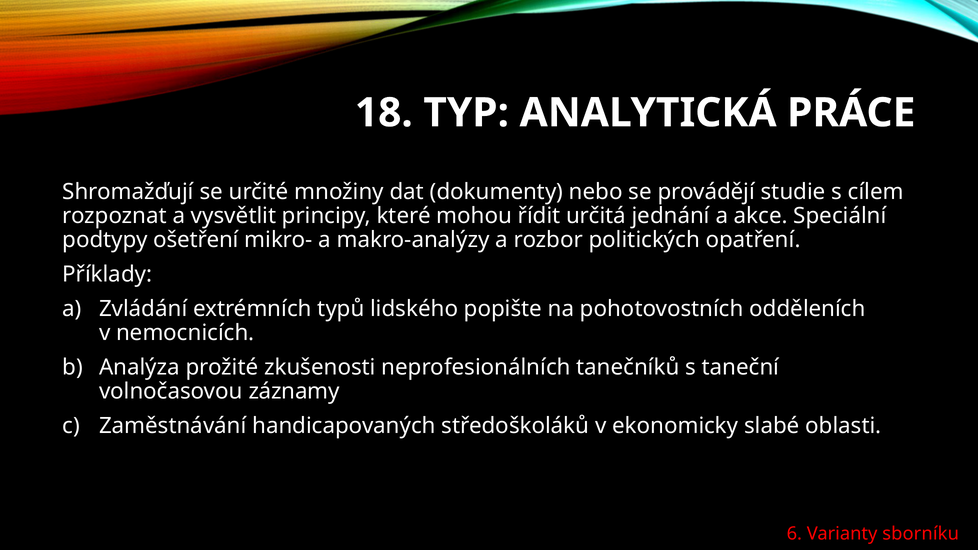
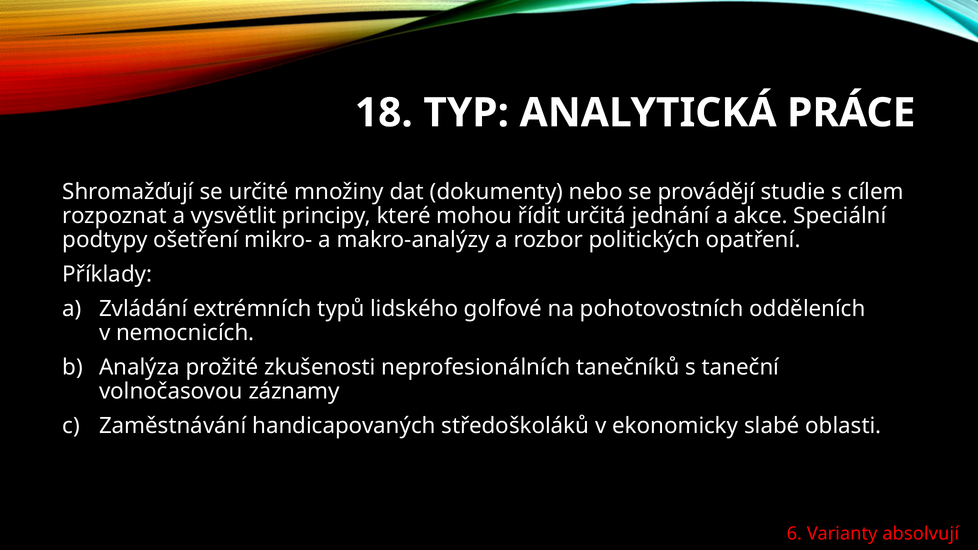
popište: popište -> golfové
sborníku: sborníku -> absolvují
